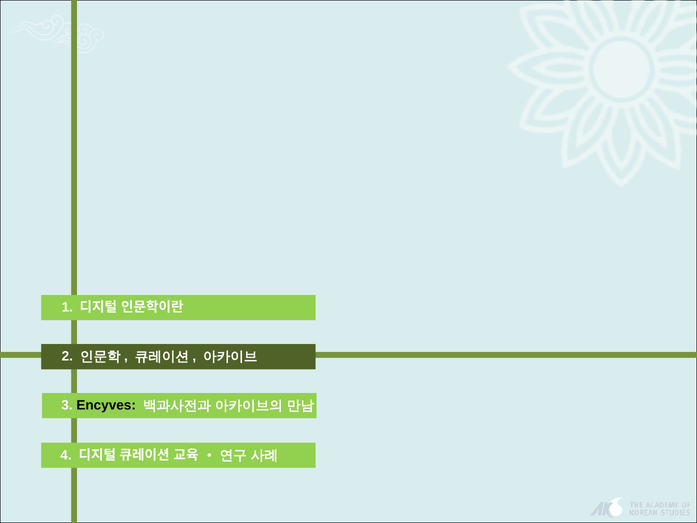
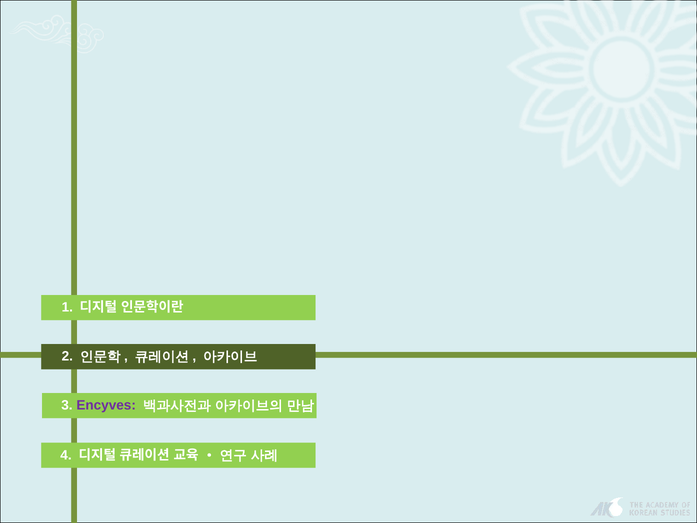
Encyves colour: black -> purple
